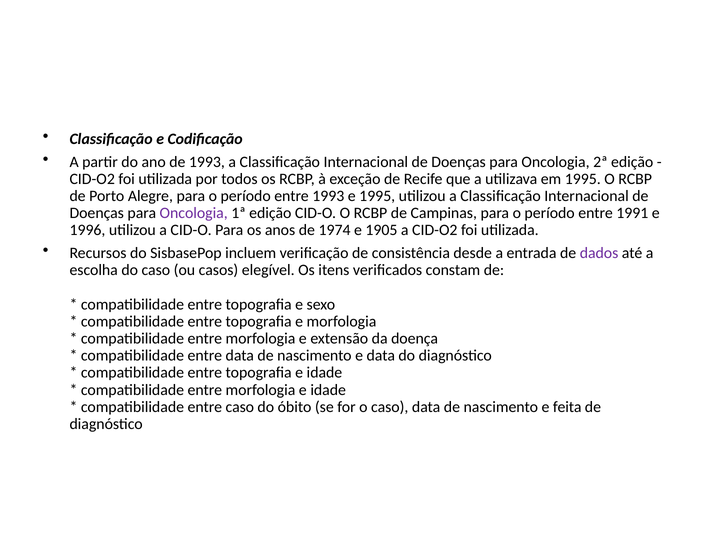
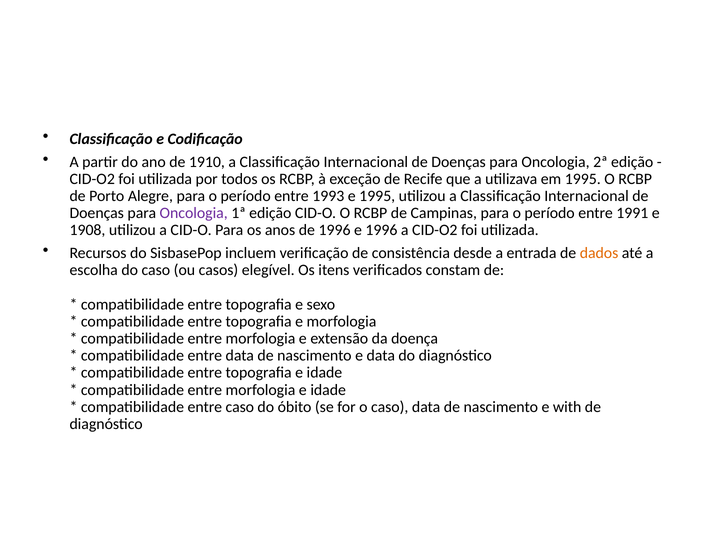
de 1993: 1993 -> 1910
1996: 1996 -> 1908
de 1974: 1974 -> 1996
e 1905: 1905 -> 1996
dados colour: purple -> orange
feita: feita -> with
